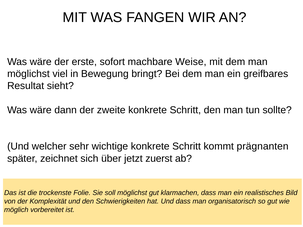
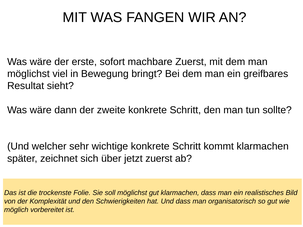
machbare Weise: Weise -> Zuerst
kommt prägnanten: prägnanten -> klarmachen
